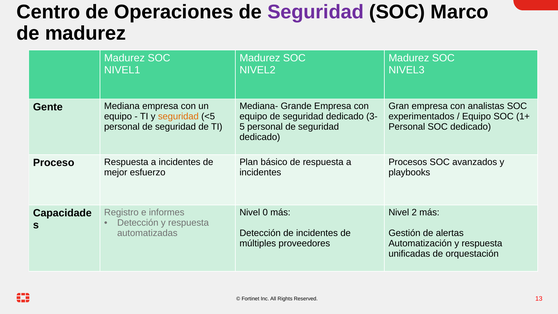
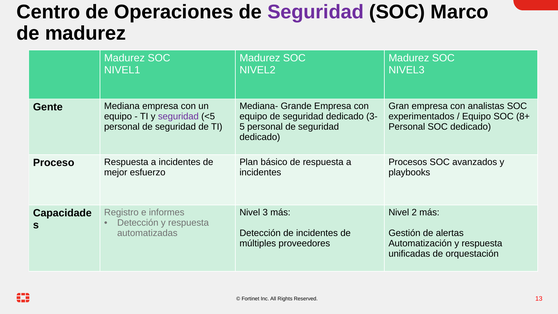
seguridad at (178, 116) colour: orange -> purple
1+: 1+ -> 8+
0: 0 -> 3
